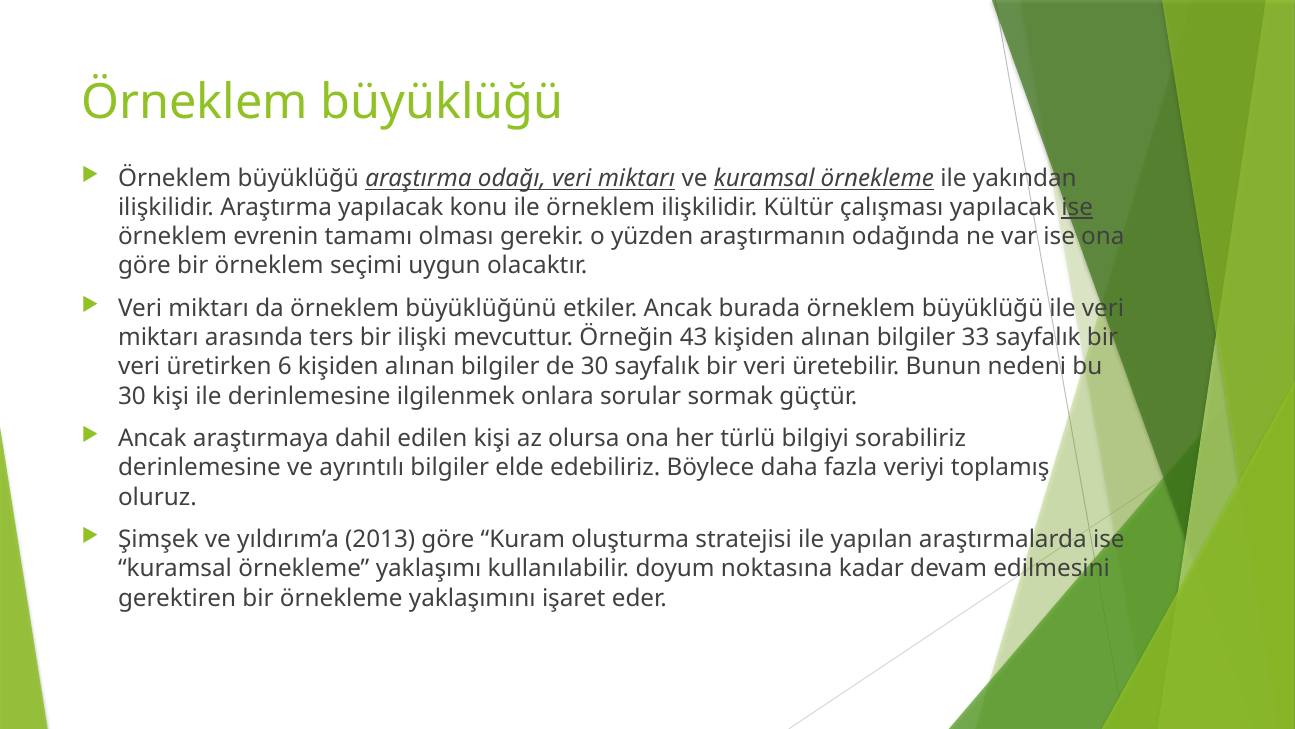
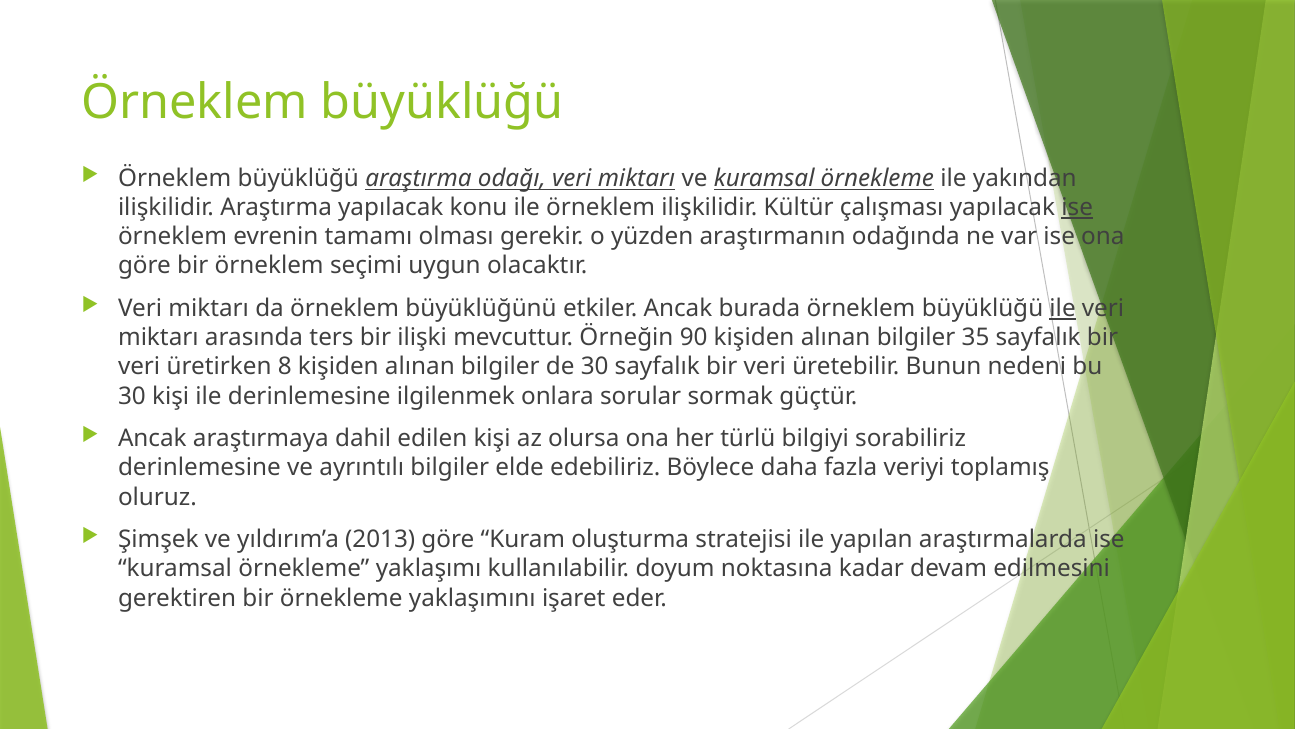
ile at (1063, 308) underline: none -> present
43: 43 -> 90
33: 33 -> 35
6: 6 -> 8
